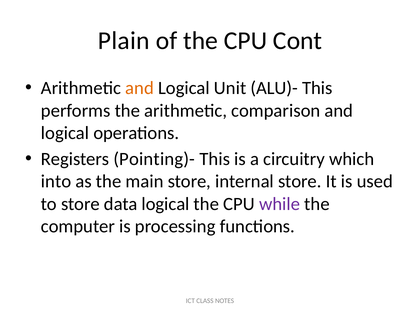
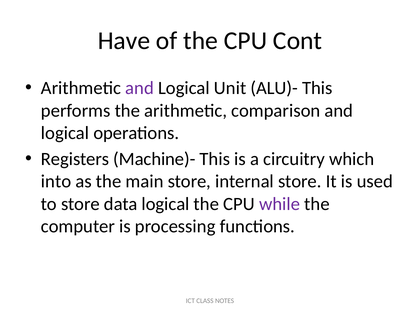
Plain: Plain -> Have
and at (140, 88) colour: orange -> purple
Pointing)-: Pointing)- -> Machine)-
